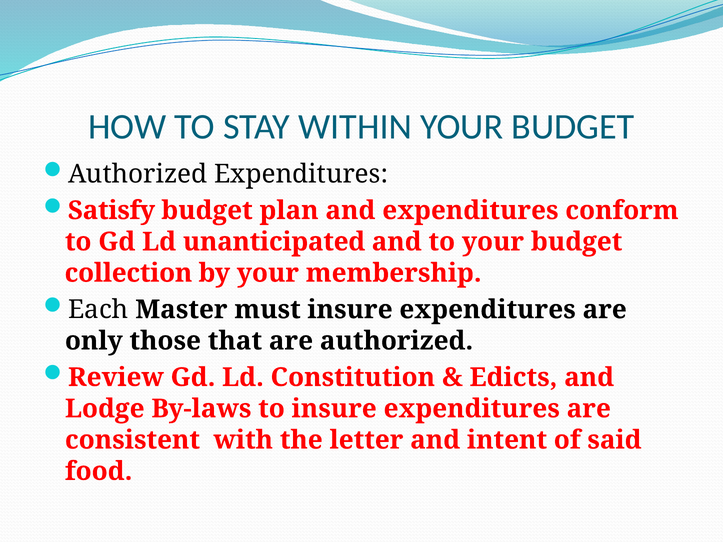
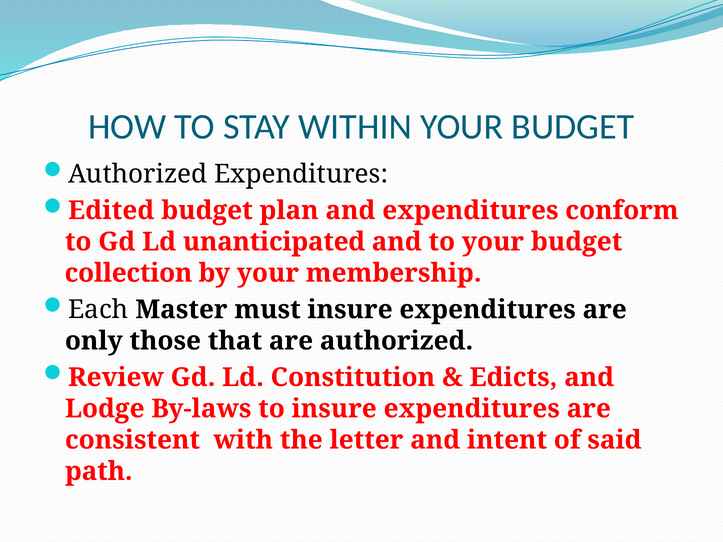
Satisfy: Satisfy -> Edited
food: food -> path
